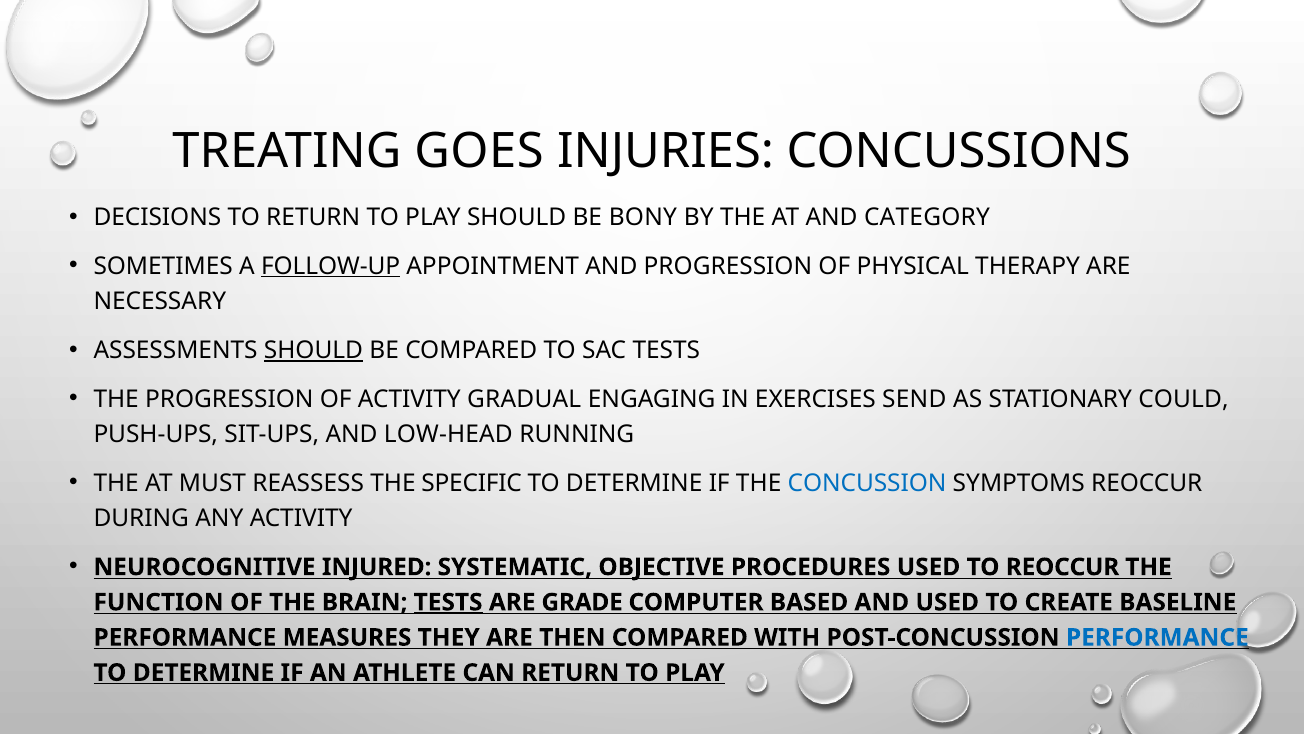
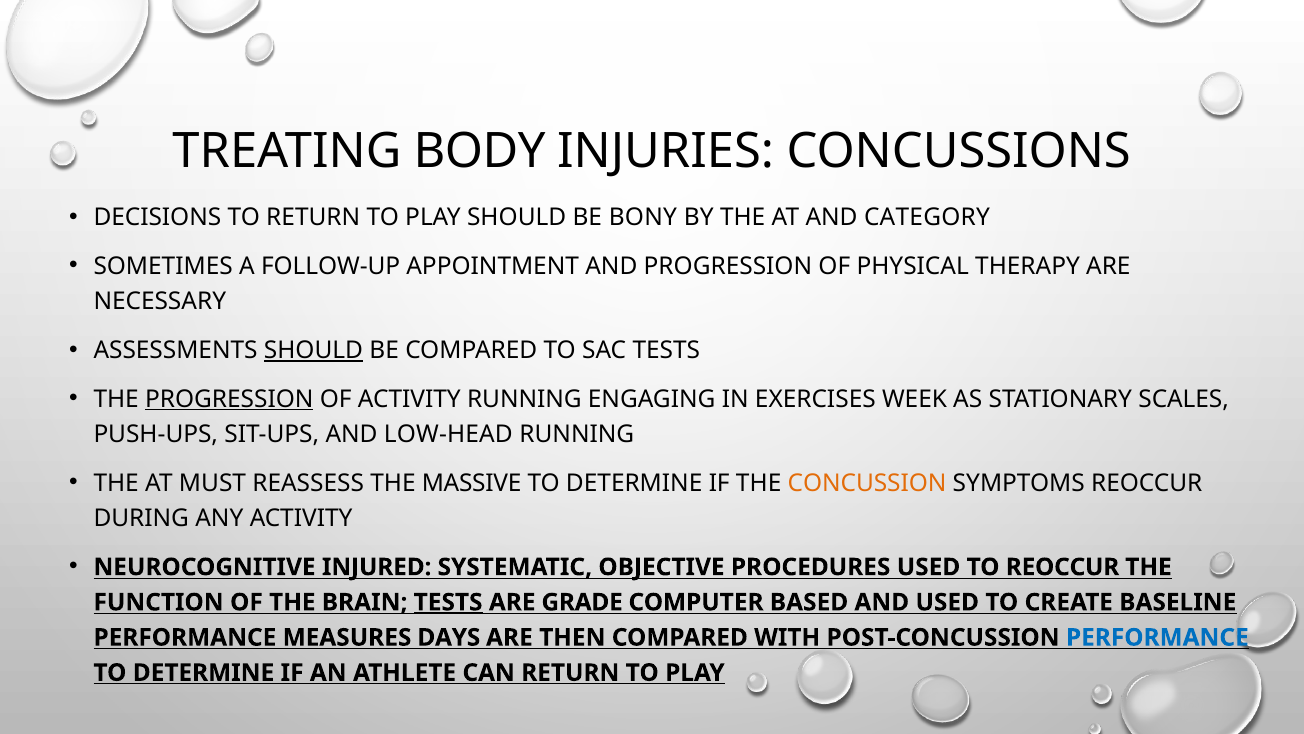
GOES: GOES -> BODY
FOLLOW-UP underline: present -> none
PROGRESSION at (229, 399) underline: none -> present
ACTIVITY GRADUAL: GRADUAL -> RUNNING
SEND: SEND -> WEEK
COULD: COULD -> SCALES
SPECIFIC: SPECIFIC -> MASSIVE
CONCUSSION colour: blue -> orange
THEY: THEY -> DAYS
